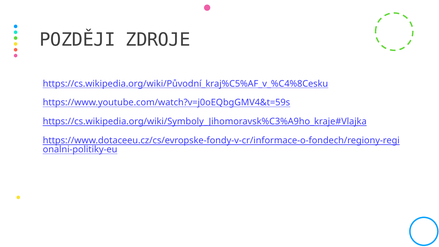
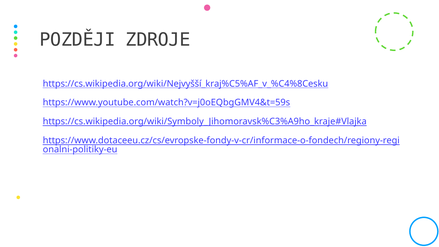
https://cs.wikipedia.org/wiki/Původní_kraj%C5%AF_v_%C4%8Cesku: https://cs.wikipedia.org/wiki/Původní_kraj%C5%AF_v_%C4%8Cesku -> https://cs.wikipedia.org/wiki/Nejvyšší_kraj%C5%AF_v_%C4%8Cesku
